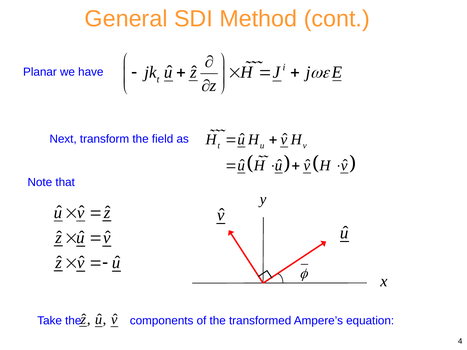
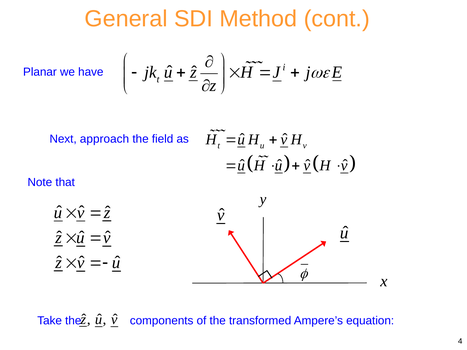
transform: transform -> approach
